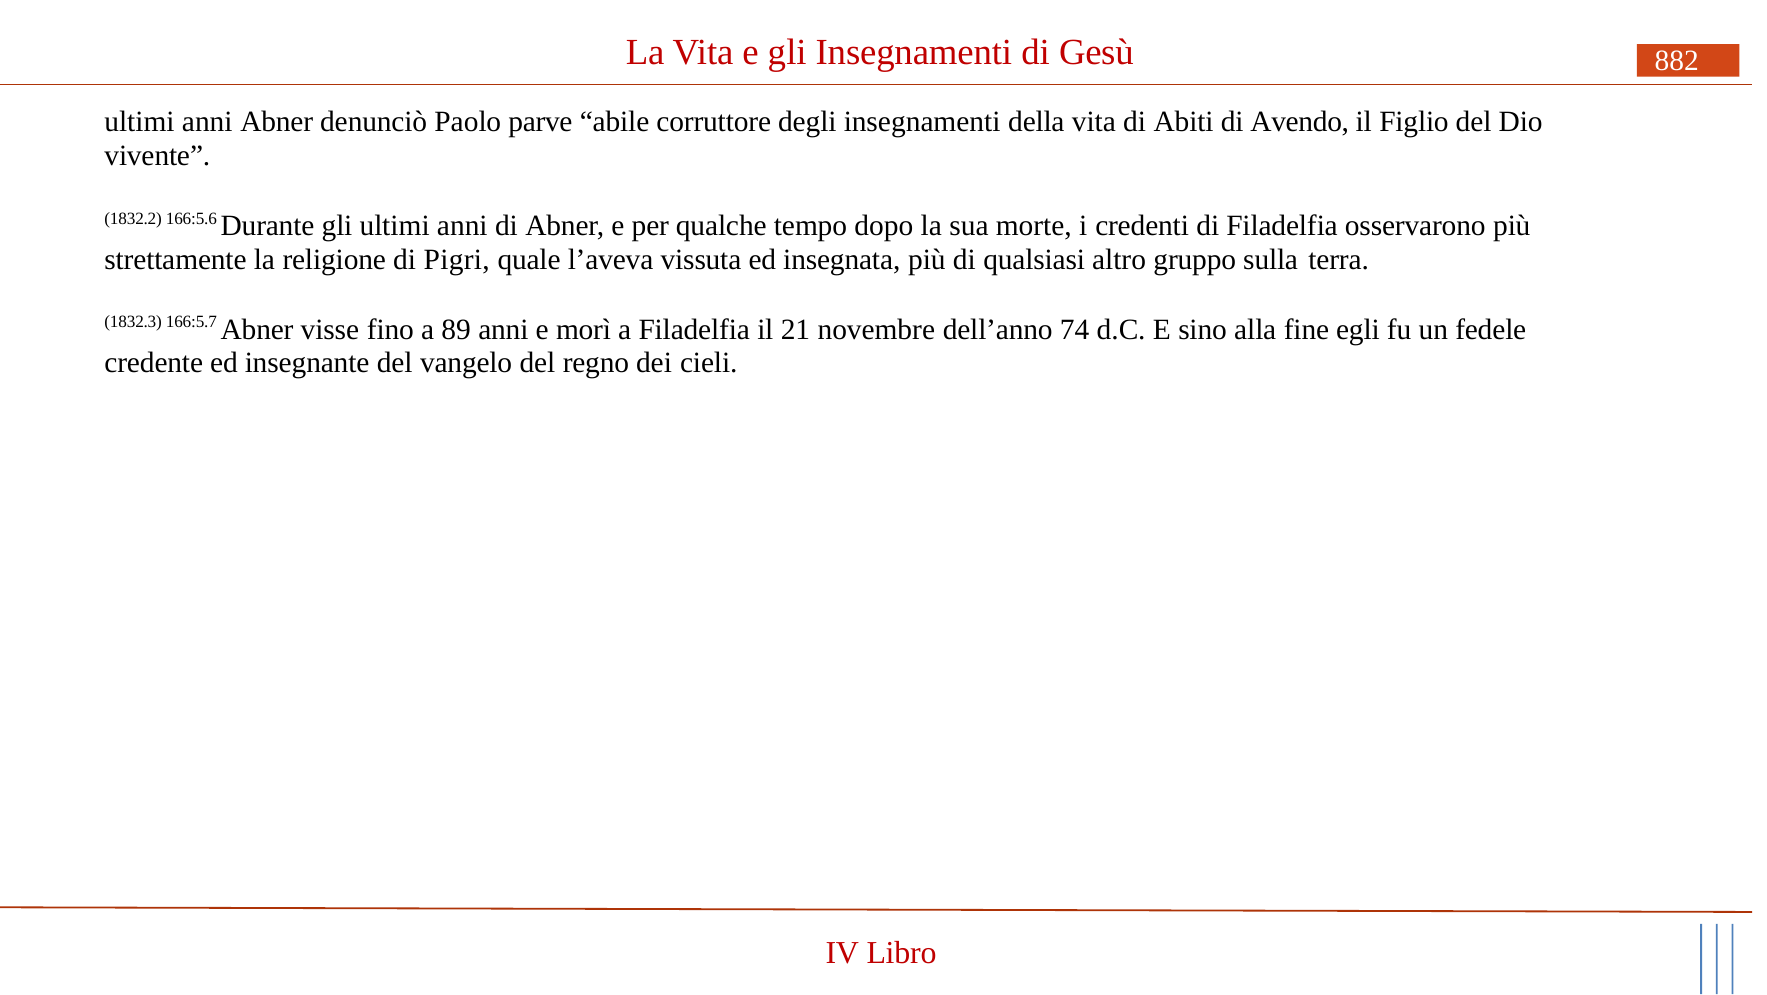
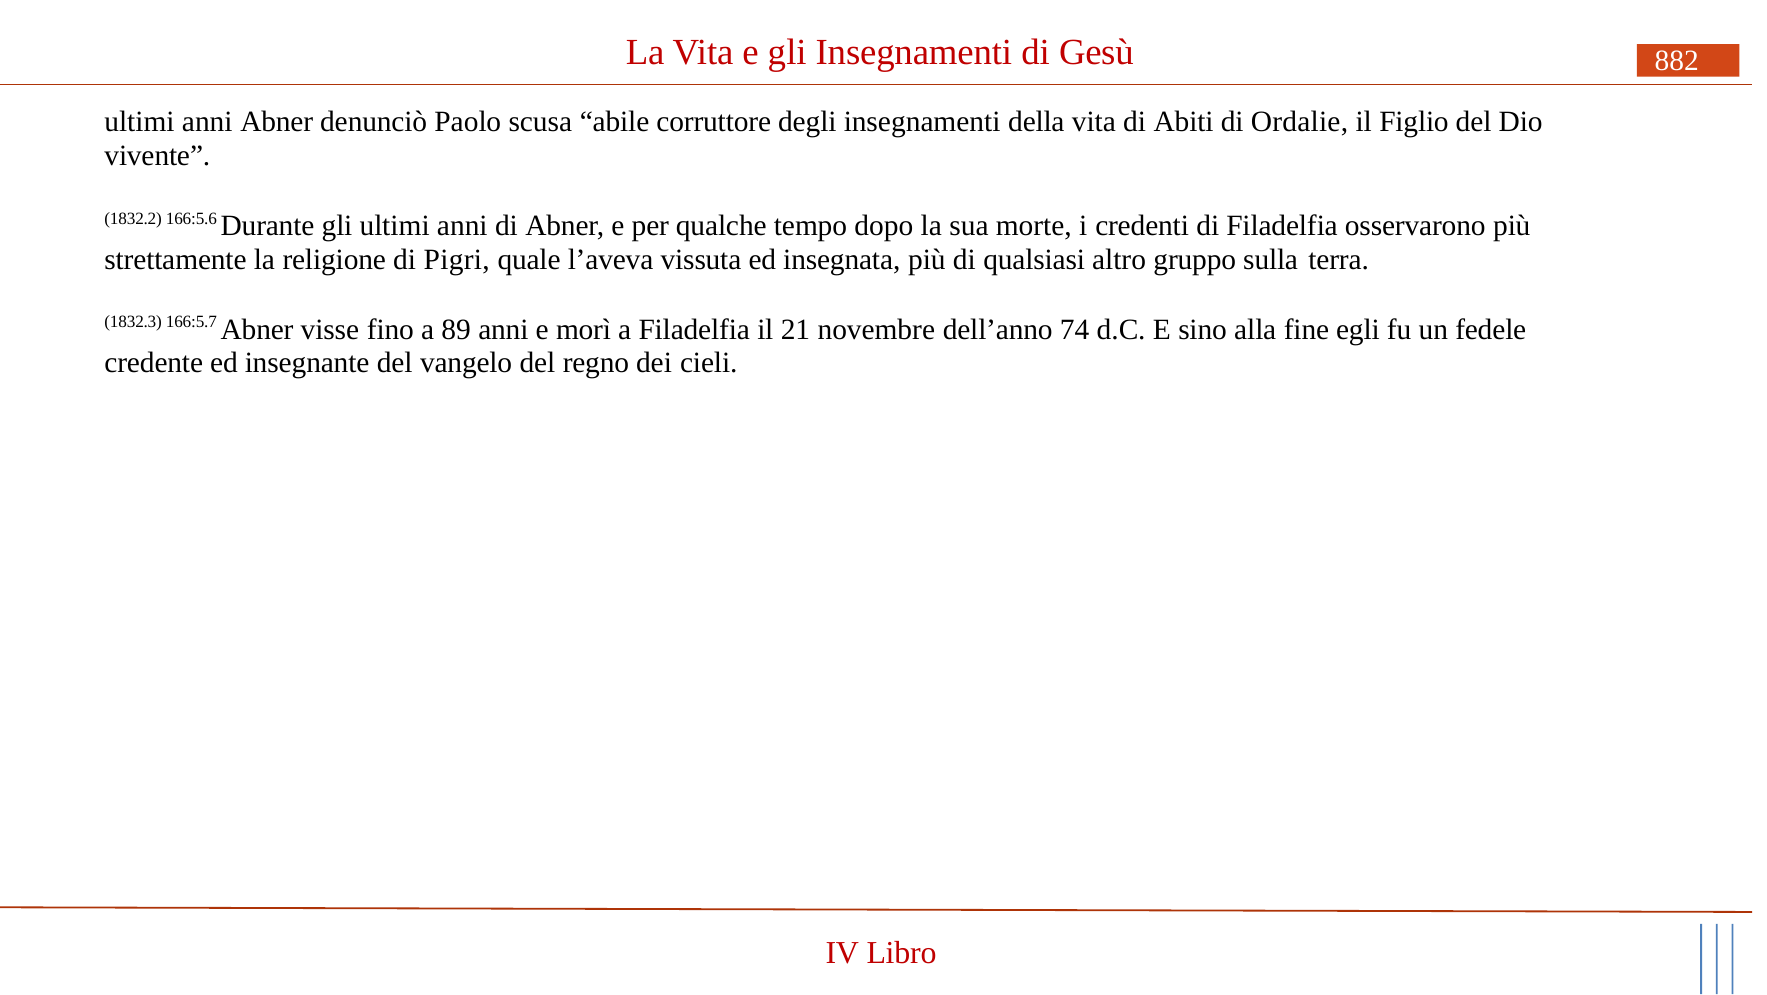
parve: parve -> scusa
Avendo: Avendo -> Ordalie
